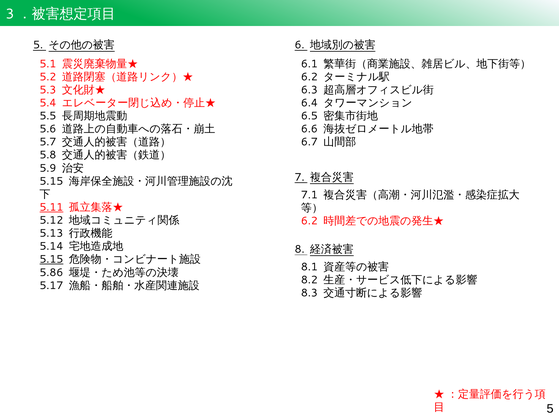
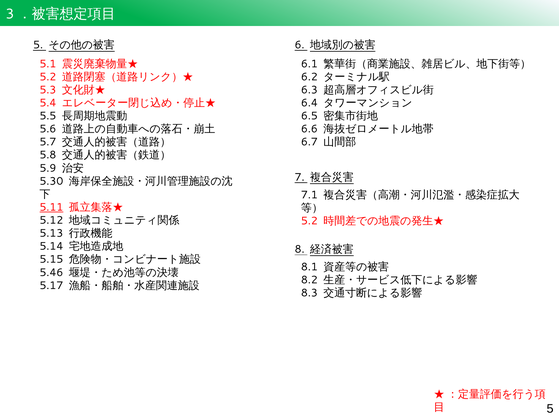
5.15 at (51, 181): 5.15 -> 5.30
6.2 at (309, 221): 6.2 -> 5.2
5.15 at (51, 260) underline: present -> none
5.86: 5.86 -> 5.46
